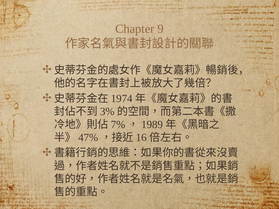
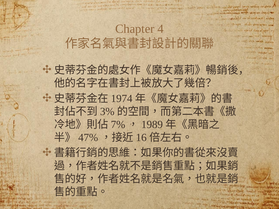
9: 9 -> 4
